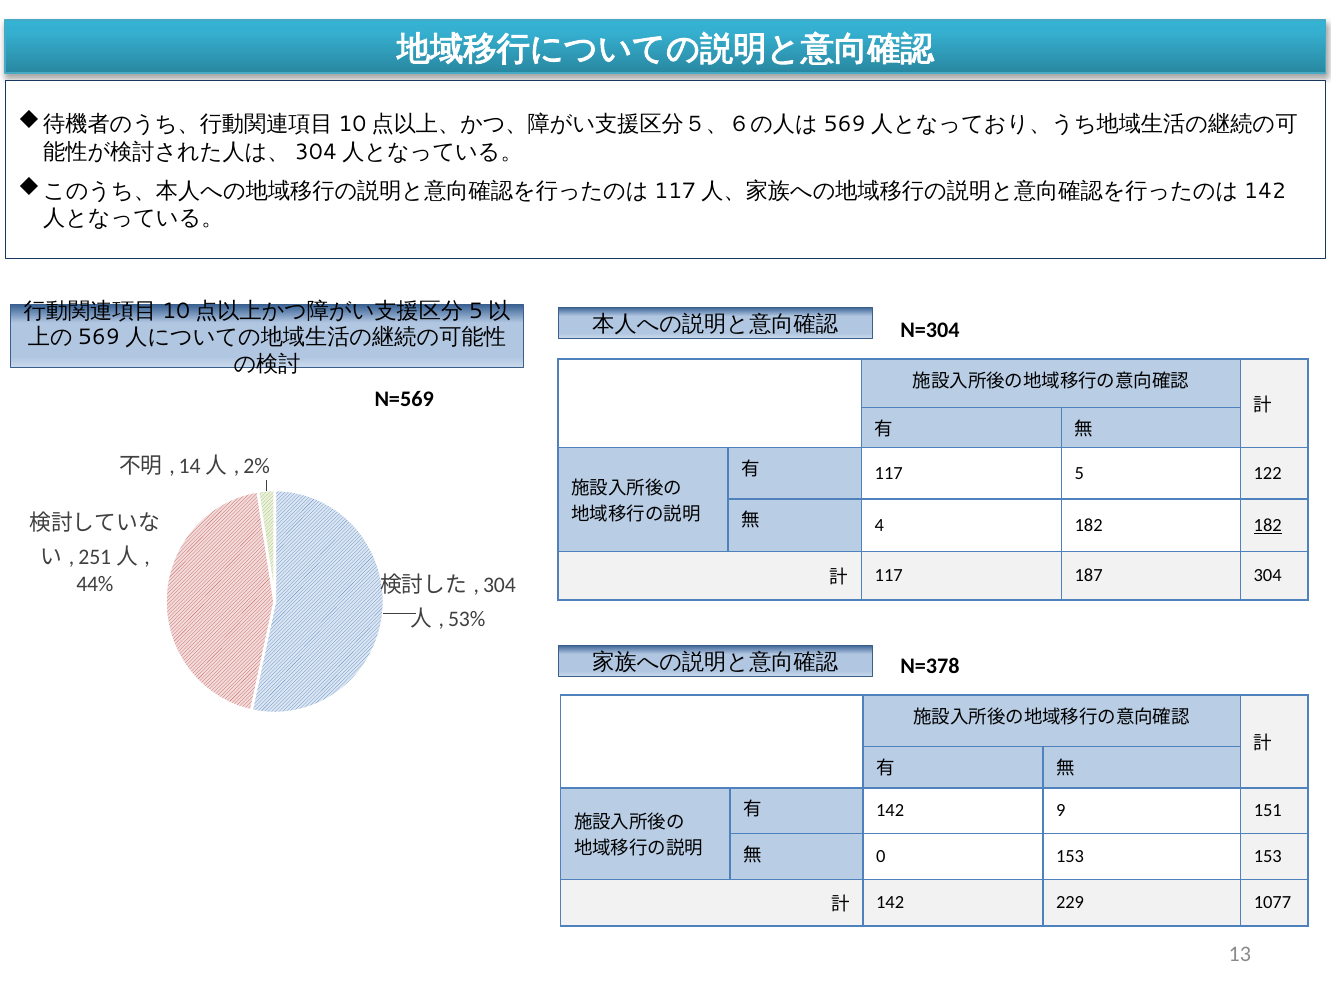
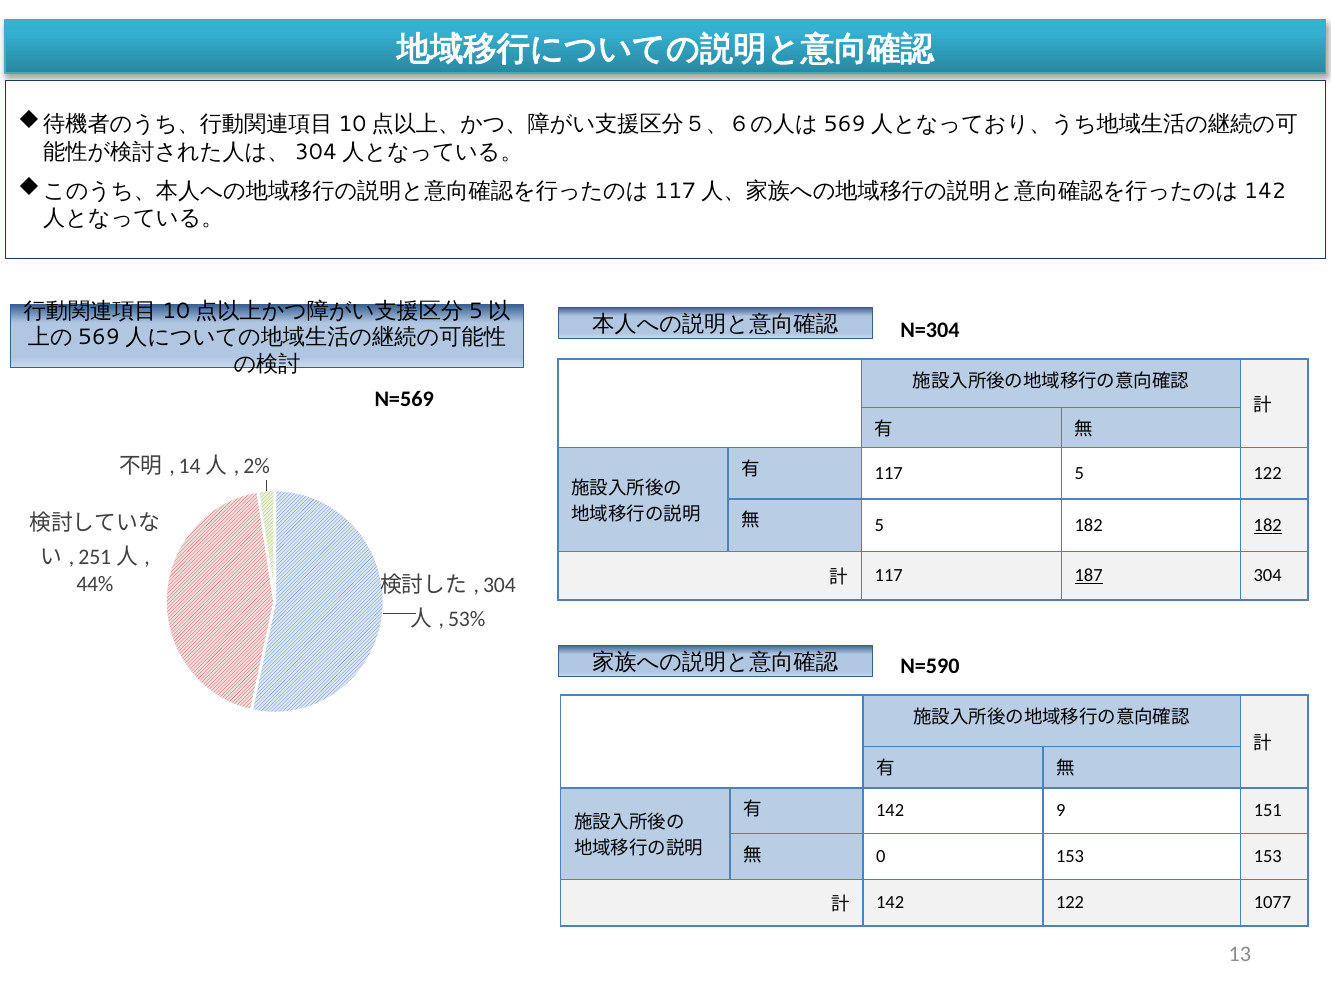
4 at (879, 525): 4 -> 5
187 underline: none -> present
N=378: N=378 -> N=590
142 229: 229 -> 122
